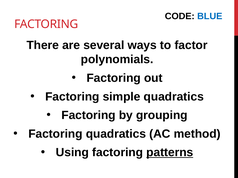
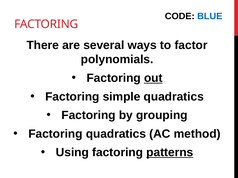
out underline: none -> present
